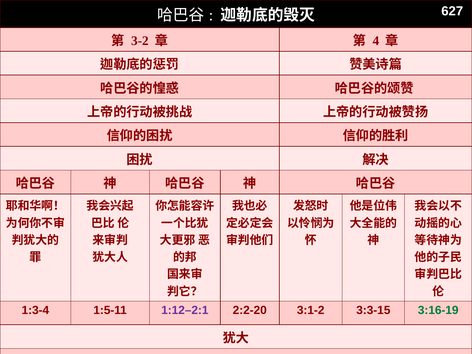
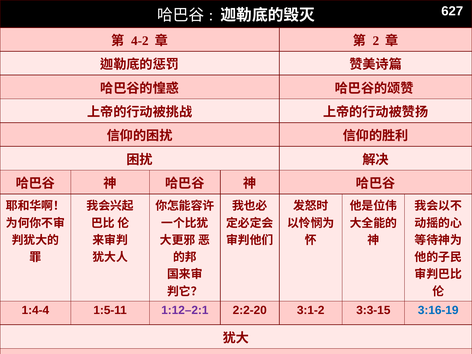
3-2: 3-2 -> 4-2
4: 4 -> 2
1:3-4: 1:3-4 -> 1:4-4
3:16-19 colour: green -> blue
